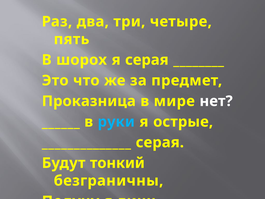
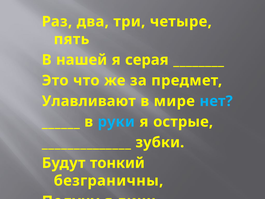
шорох: шорох -> нашей
Проказница: Проказница -> Улавливают
нет colour: white -> light blue
серая at (160, 142): серая -> зубки
